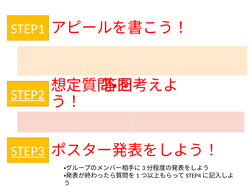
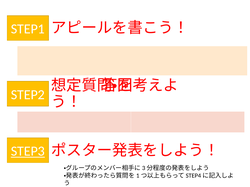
STEP2 underline: present -> none
